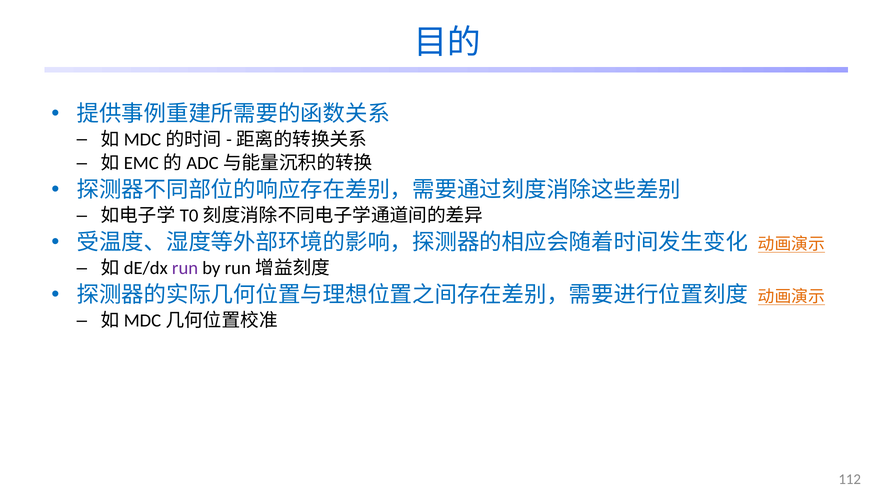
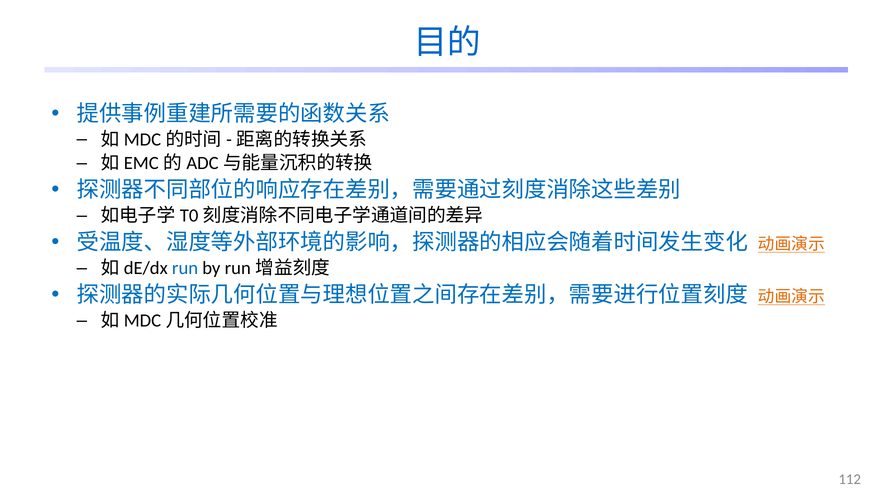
run colour: purple -> blue
